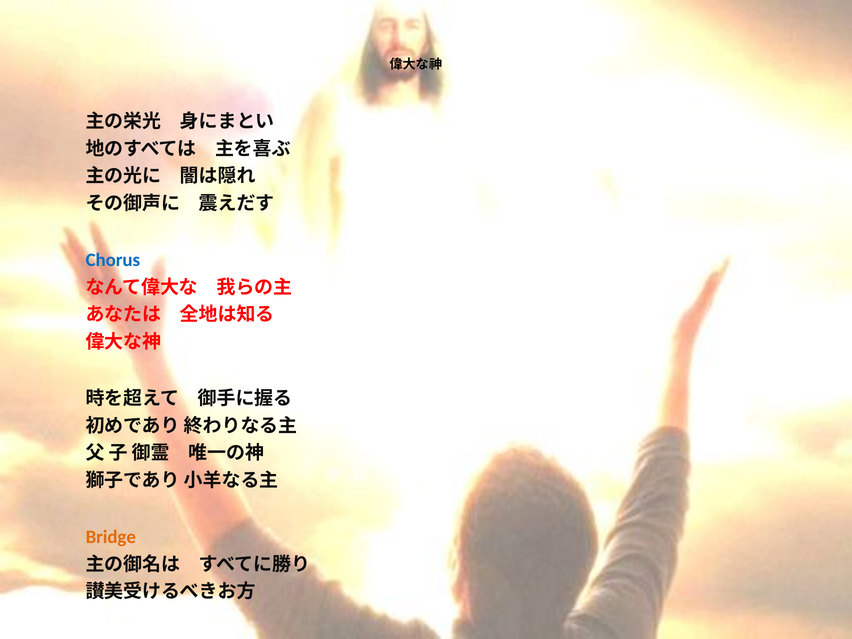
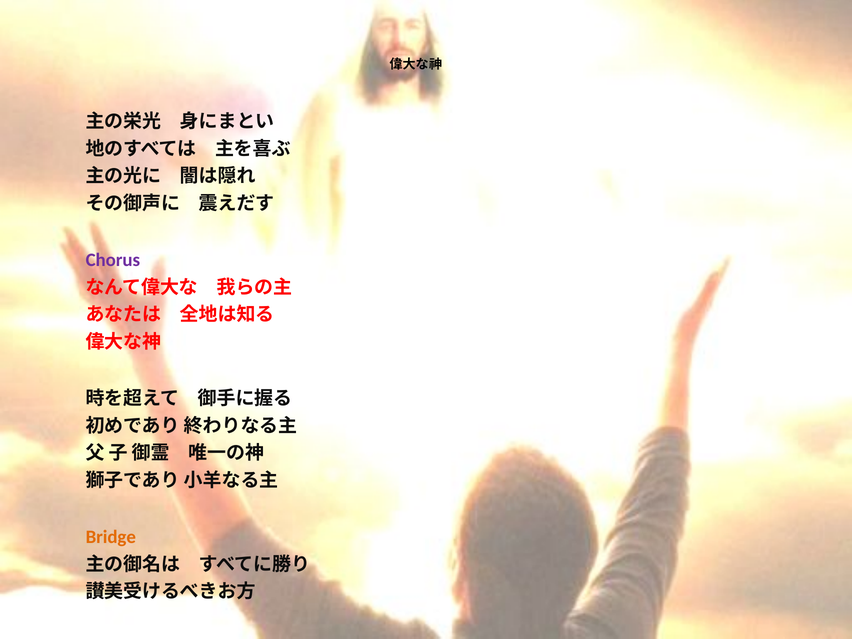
Chorus colour: blue -> purple
